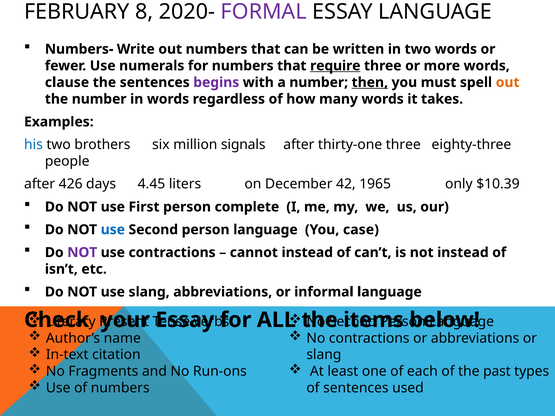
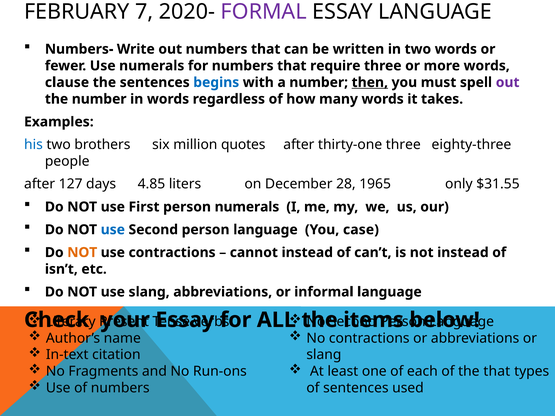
8: 8 -> 7
require underline: present -> none
begins colour: purple -> blue
out at (508, 82) colour: orange -> purple
signals: signals -> quotes
426: 426 -> 127
4.45: 4.45 -> 4.85
42: 42 -> 28
$10.39: $10.39 -> $31.55
person complete: complete -> numerals
NOT at (82, 253) colour: purple -> orange
the past: past -> that
